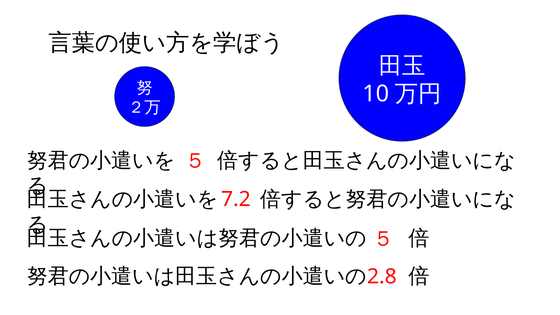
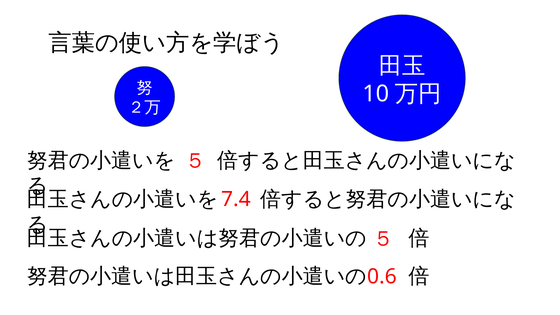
7.2: 7.2 -> 7.4
2.8: 2.8 -> 0.6
